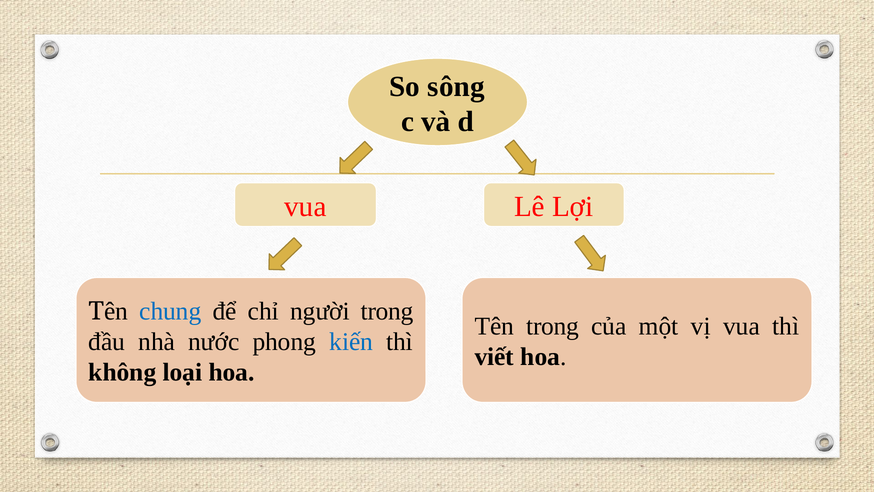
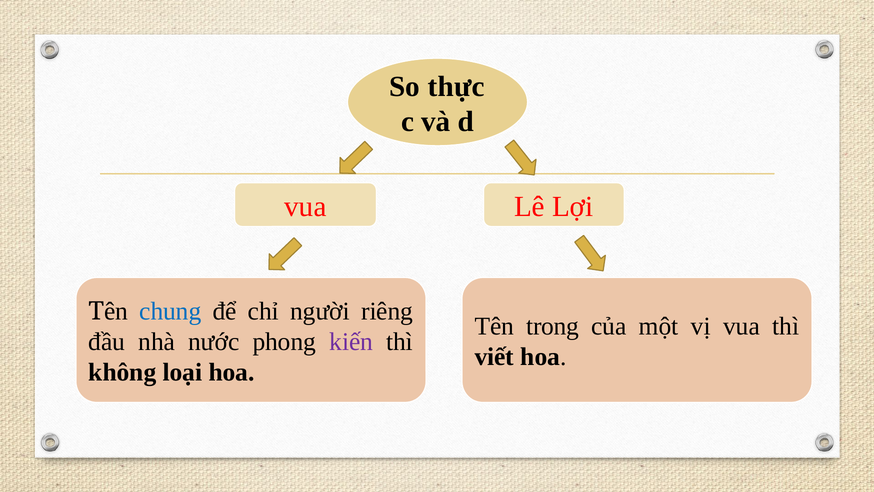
sông: sông -> thực
người trong: trong -> riêng
kiến colour: blue -> purple
